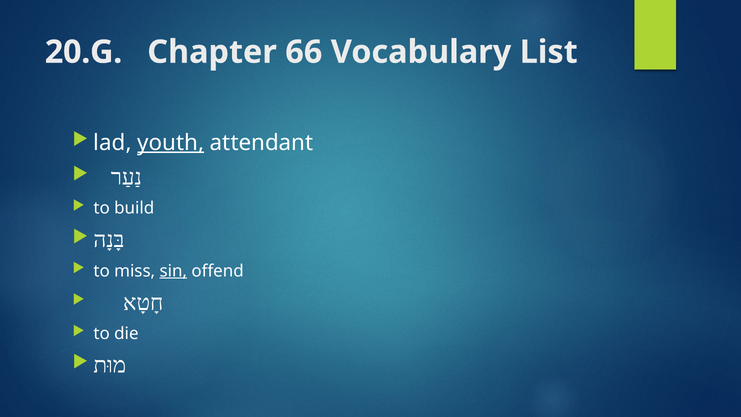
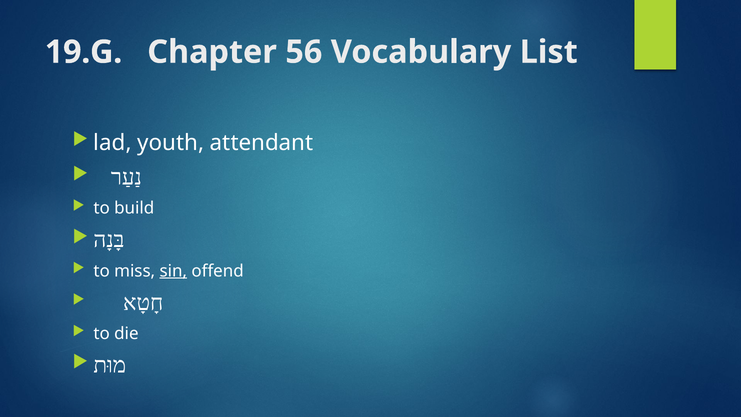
20.G: 20.G -> 19.G
66: 66 -> 56
youth underline: present -> none
